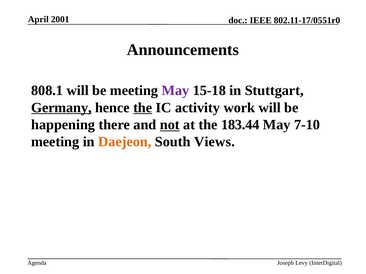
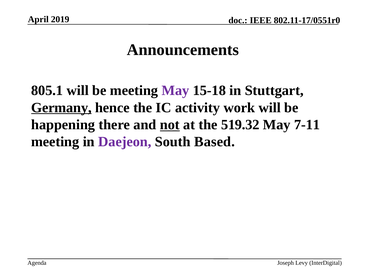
2001: 2001 -> 2019
808.1: 808.1 -> 805.1
the at (143, 108) underline: present -> none
183.44: 183.44 -> 519.32
7-10: 7-10 -> 7-11
Daejeon colour: orange -> purple
Views: Views -> Based
